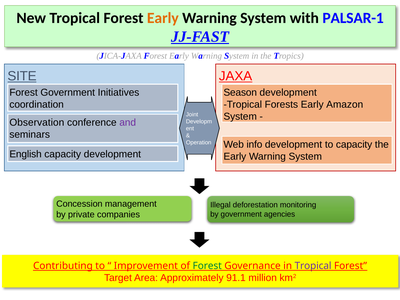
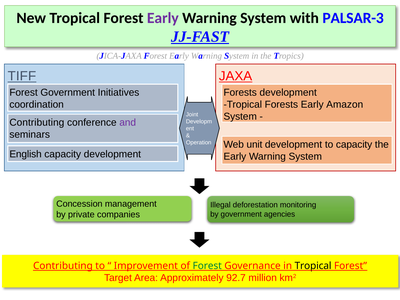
Early at (163, 18) colour: orange -> purple
PALSAR-1: PALSAR-1 -> PALSAR-3
SITE: SITE -> TIFF
Season at (240, 92): Season -> Forests
Observation at (37, 123): Observation -> Contributing
info: info -> unit
Tropical at (313, 266) colour: purple -> black
91.1: 91.1 -> 92.7
